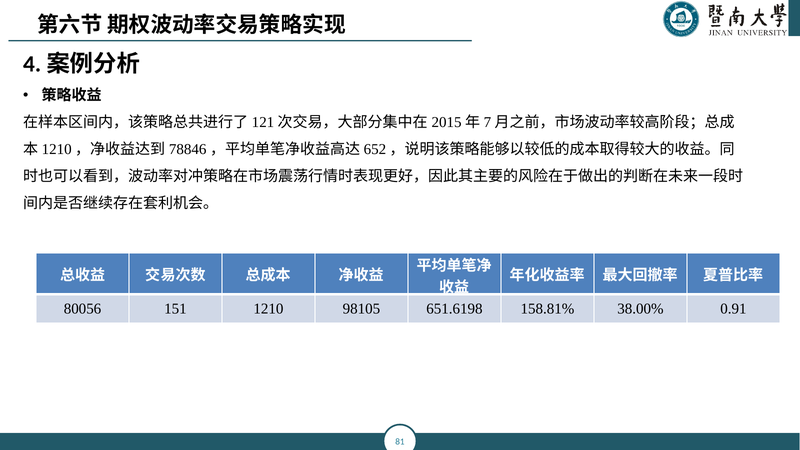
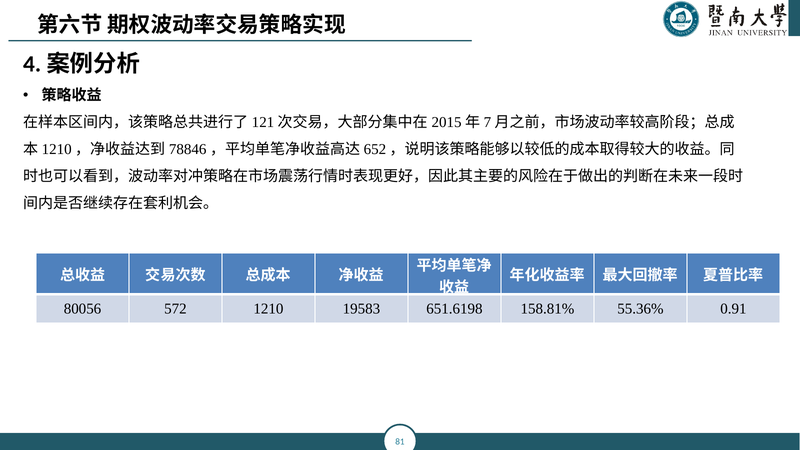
151: 151 -> 572
98105: 98105 -> 19583
38.00%: 38.00% -> 55.36%
